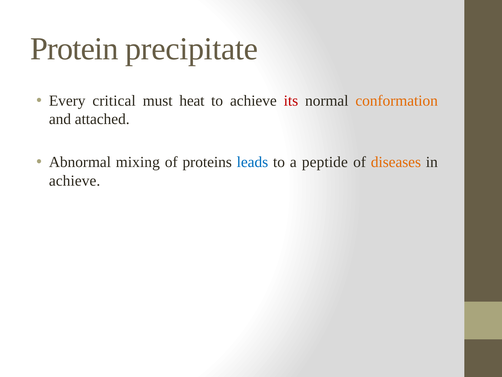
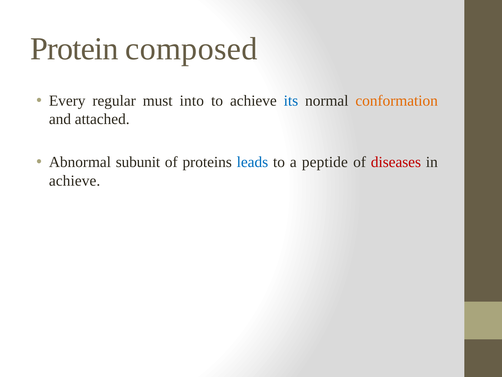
precipitate: precipitate -> composed
critical: critical -> regular
heat: heat -> into
its colour: red -> blue
mixing: mixing -> subunit
diseases colour: orange -> red
